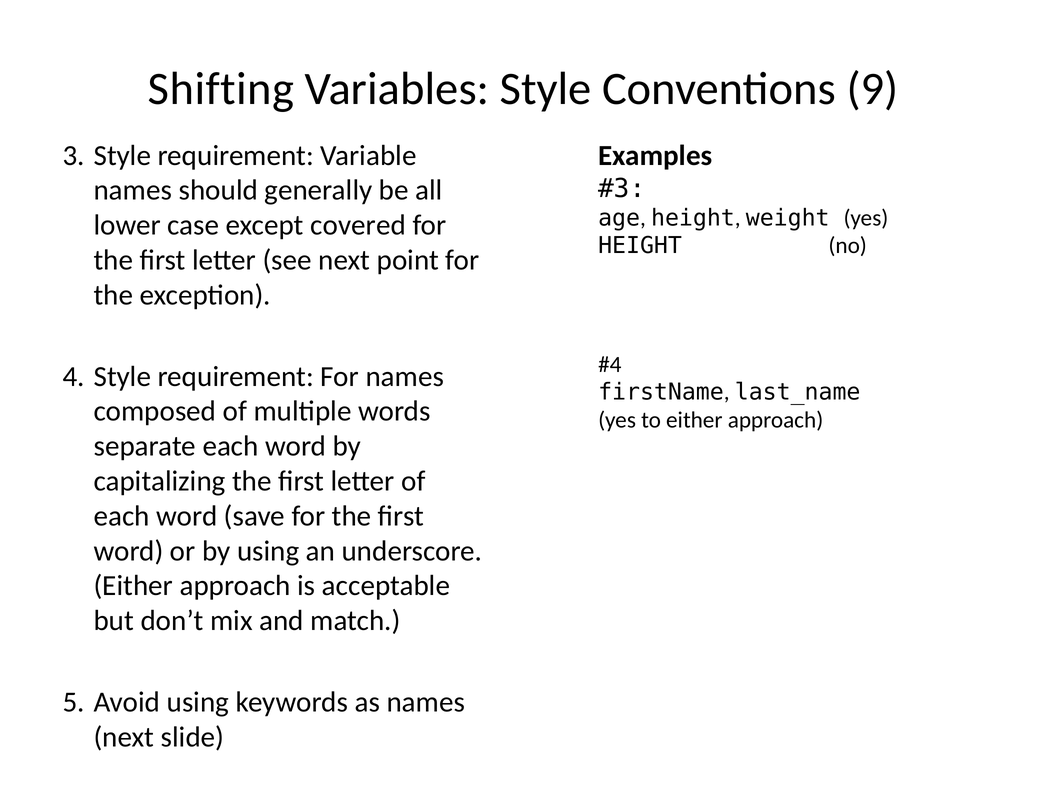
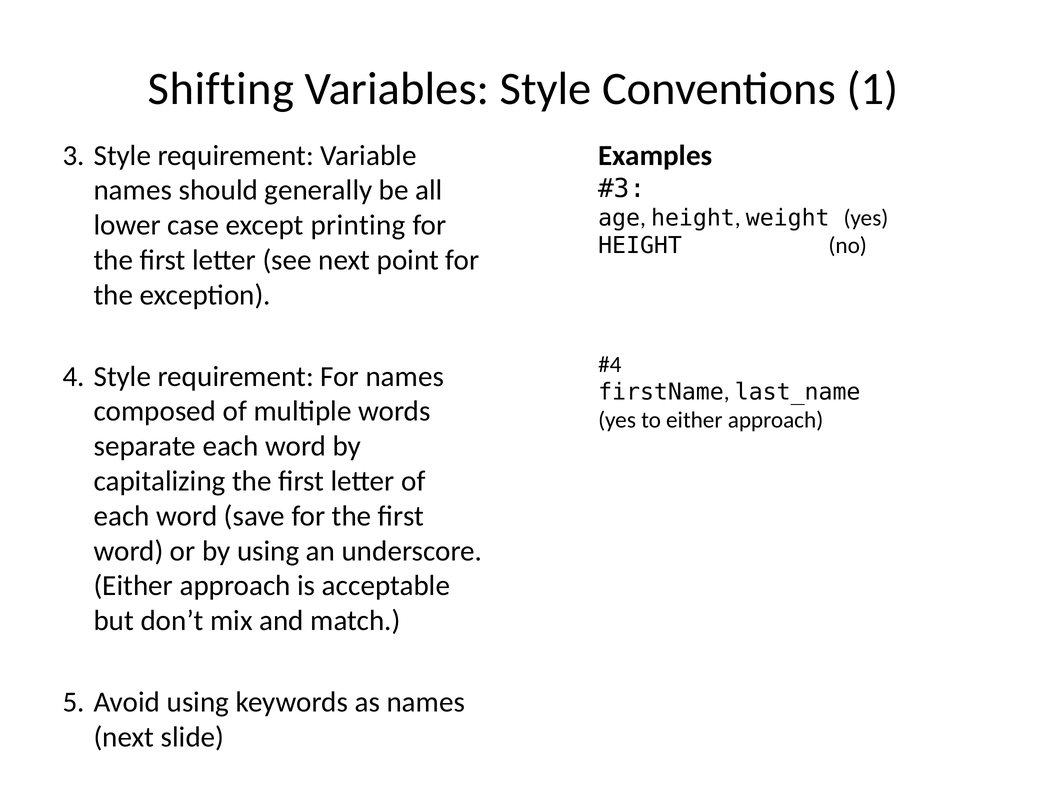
9: 9 -> 1
covered: covered -> printing
